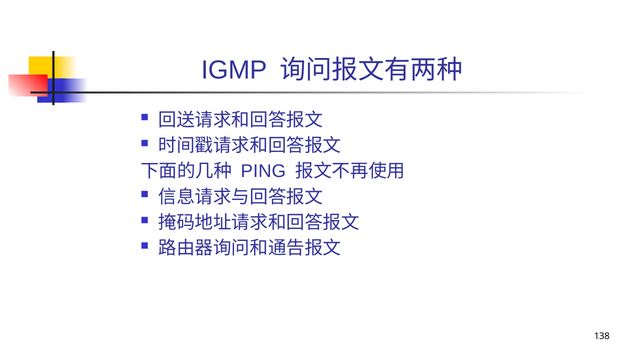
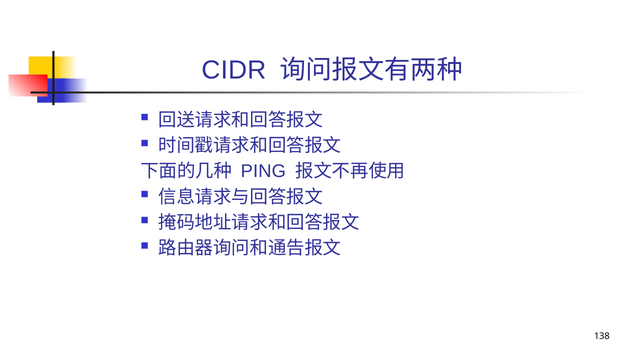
IGMP: IGMP -> CIDR
